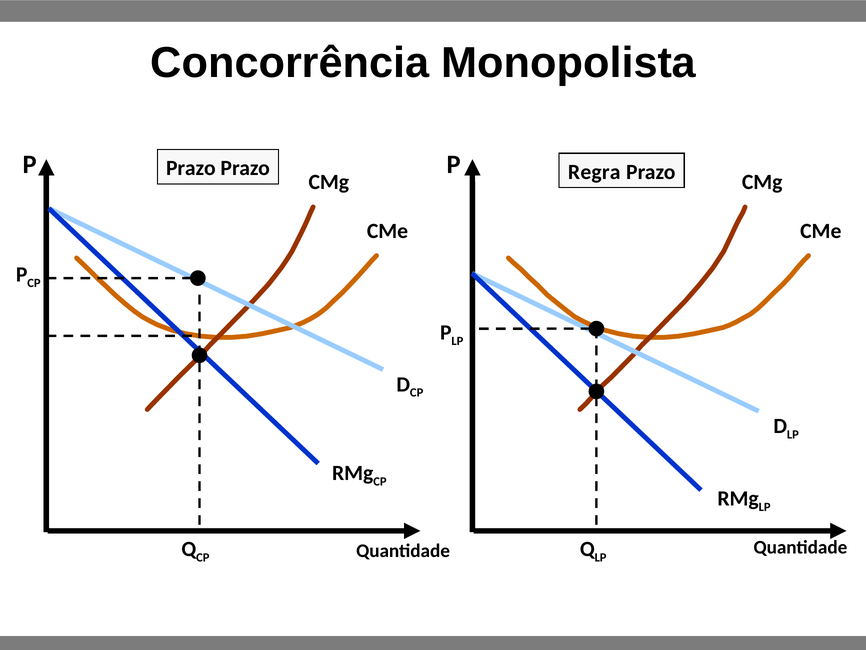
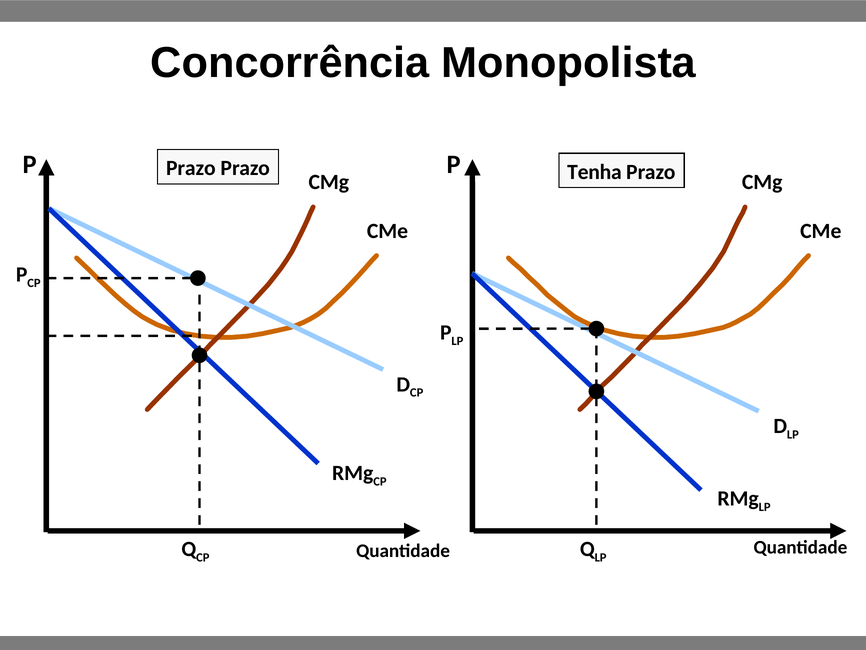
Regra: Regra -> Tenha
